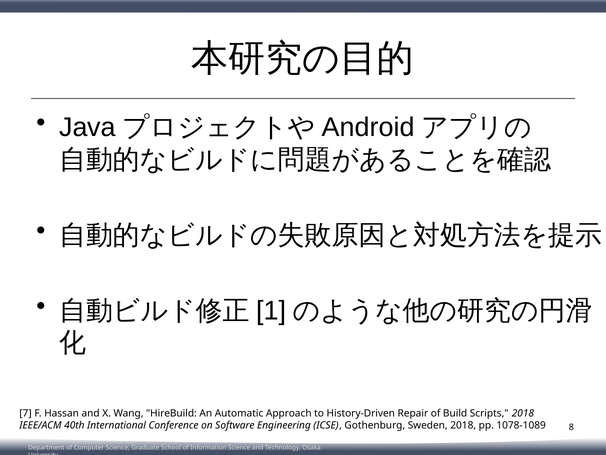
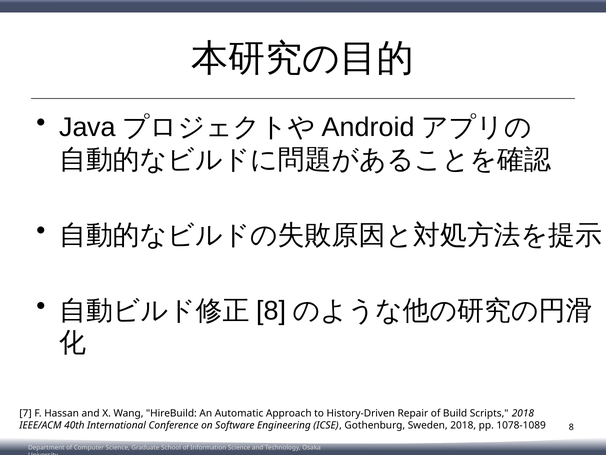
1 at (271, 310): 1 -> 8
